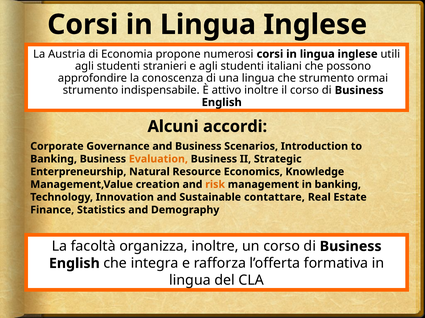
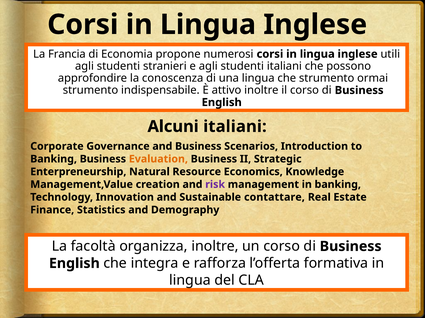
Austria: Austria -> Francia
Alcuni accordi: accordi -> italiani
risk colour: orange -> purple
